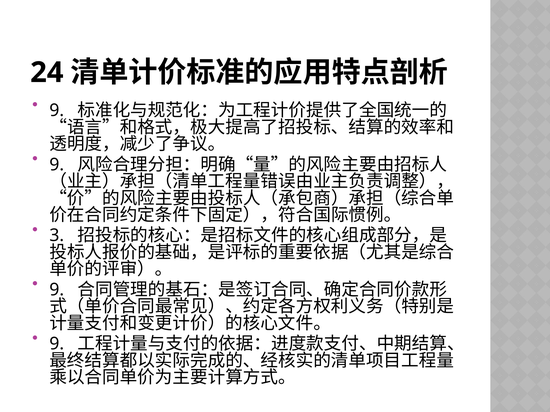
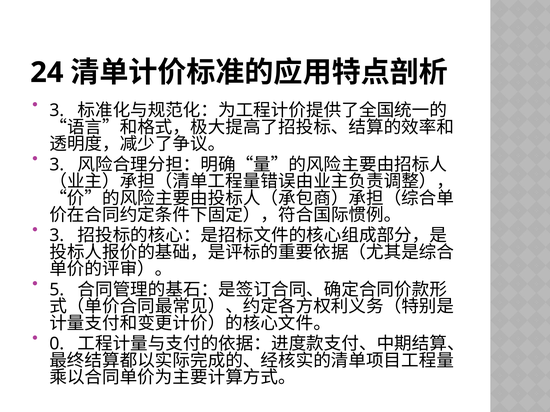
9 at (57, 111): 9 -> 3
9 at (57, 165): 9 -> 3
9 at (57, 290): 9 -> 5
9 at (57, 344): 9 -> 0
